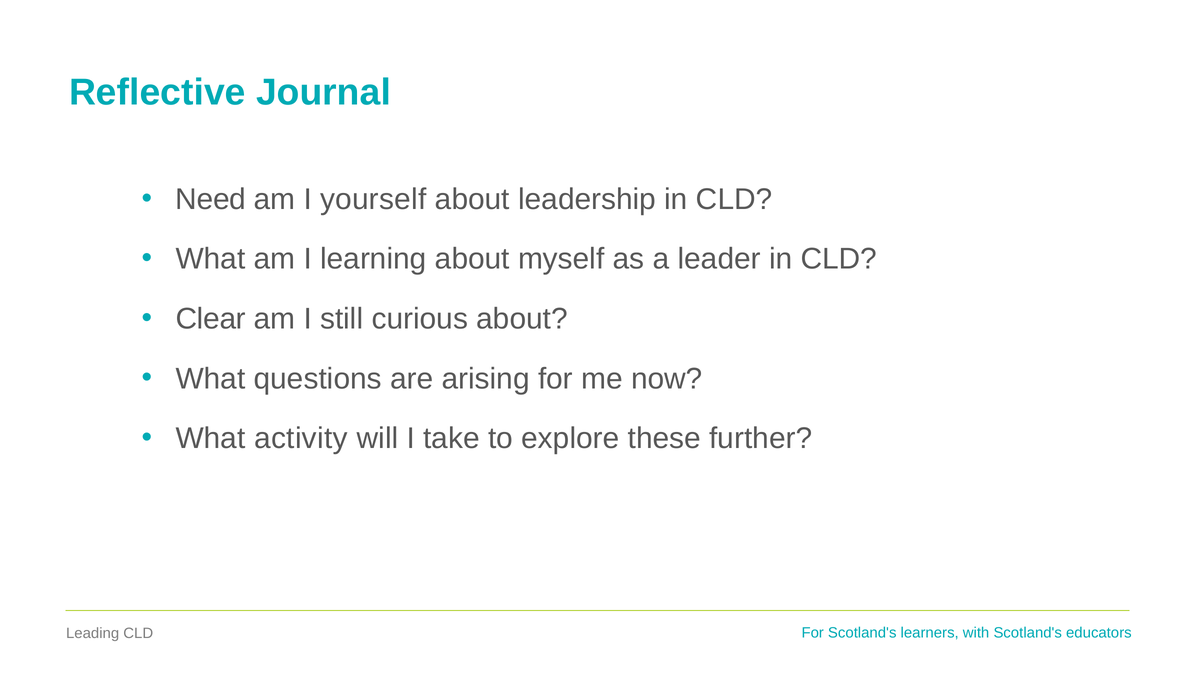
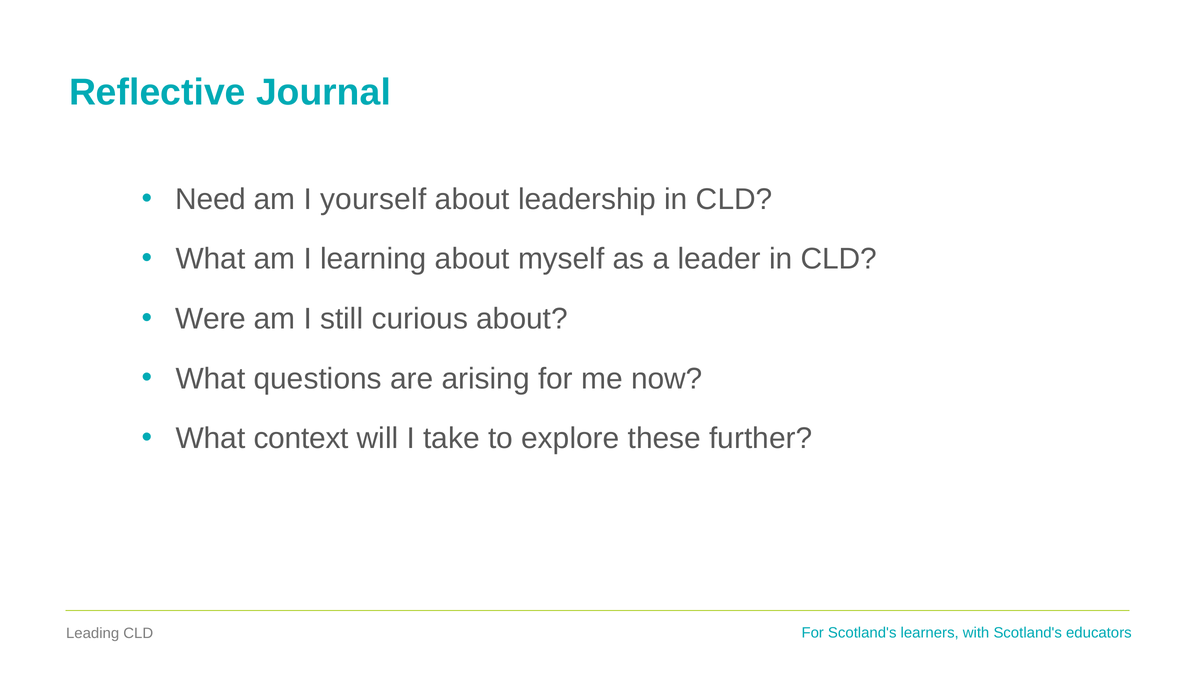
Clear: Clear -> Were
activity: activity -> context
